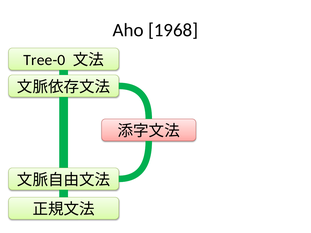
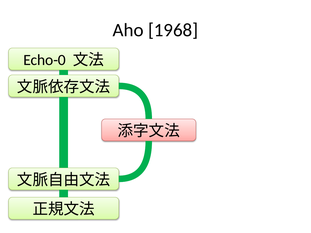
Tree-0: Tree-0 -> Echo-0
